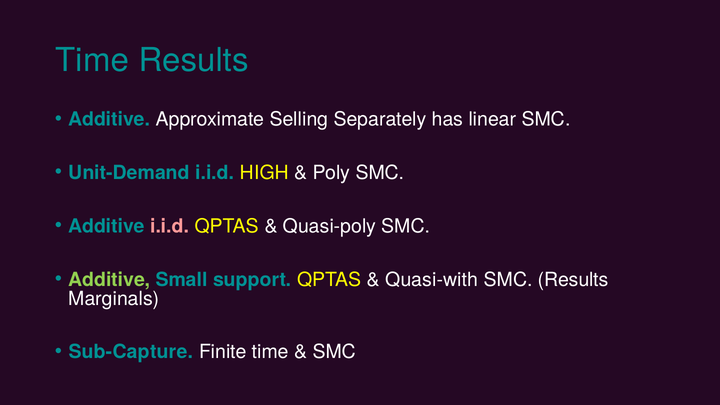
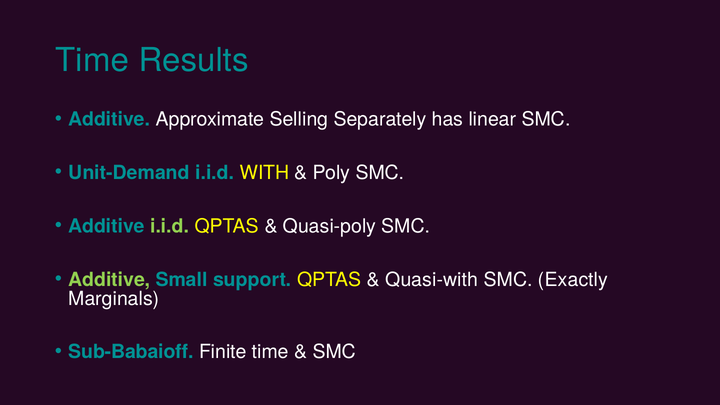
HIGH: HIGH -> WITH
i.i.d at (170, 226) colour: pink -> light green
SMC Results: Results -> Exactly
Sub-Capture: Sub-Capture -> Sub-Babaioff
